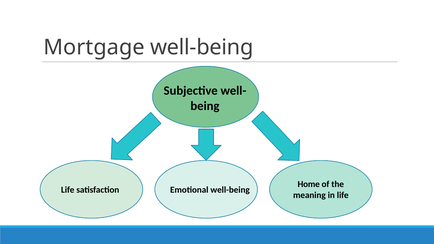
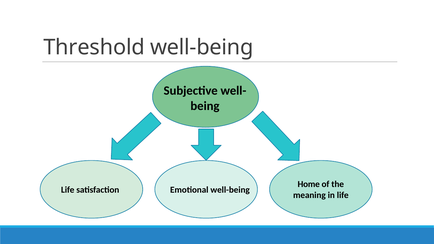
Mortgage: Mortgage -> Threshold
